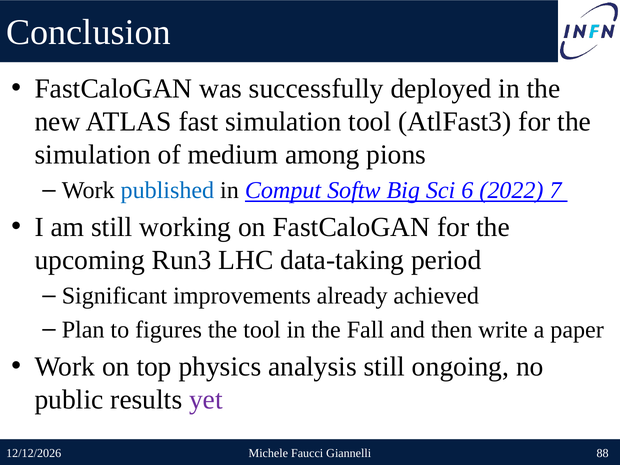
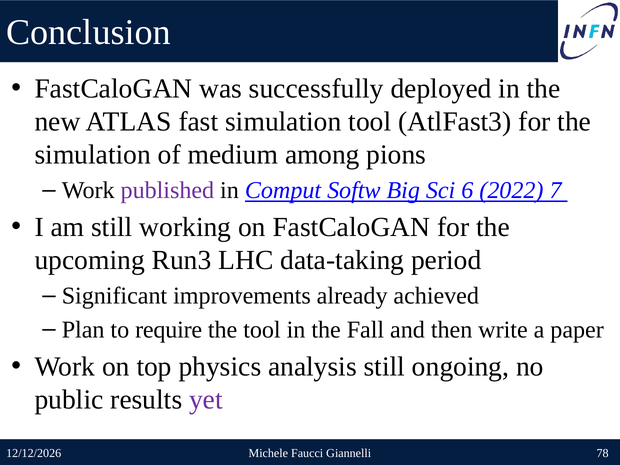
published colour: blue -> purple
figures: figures -> require
88: 88 -> 78
